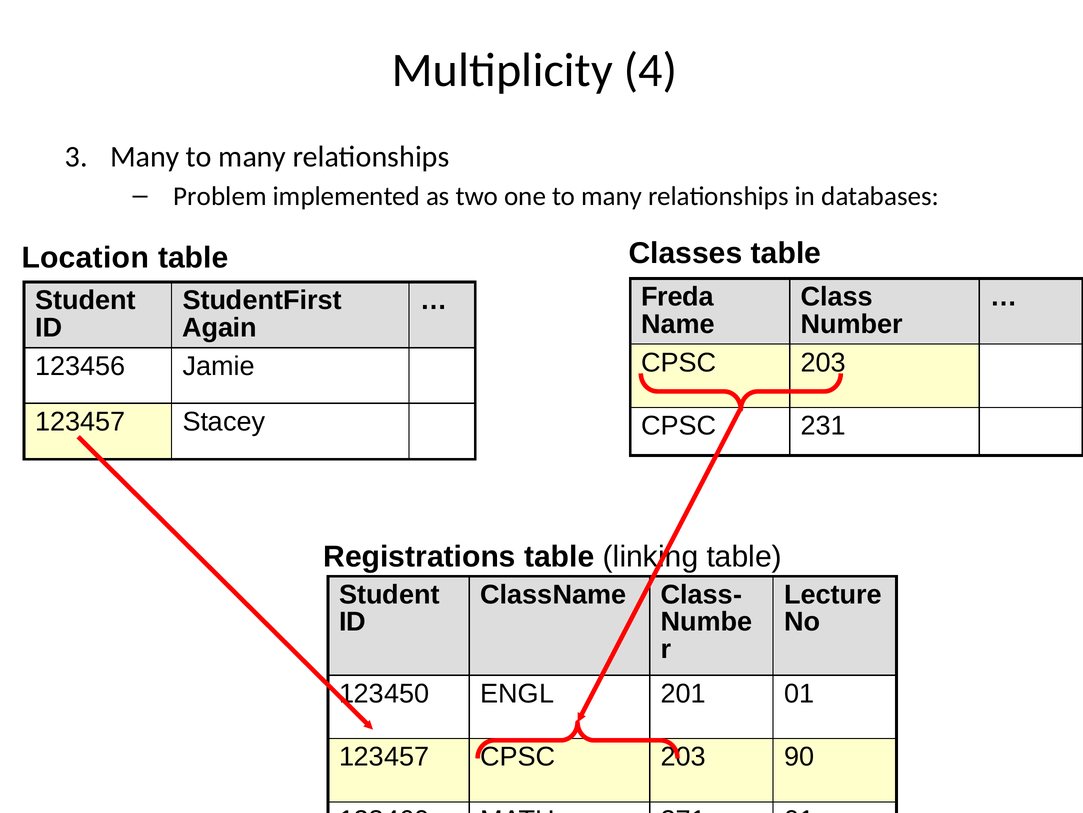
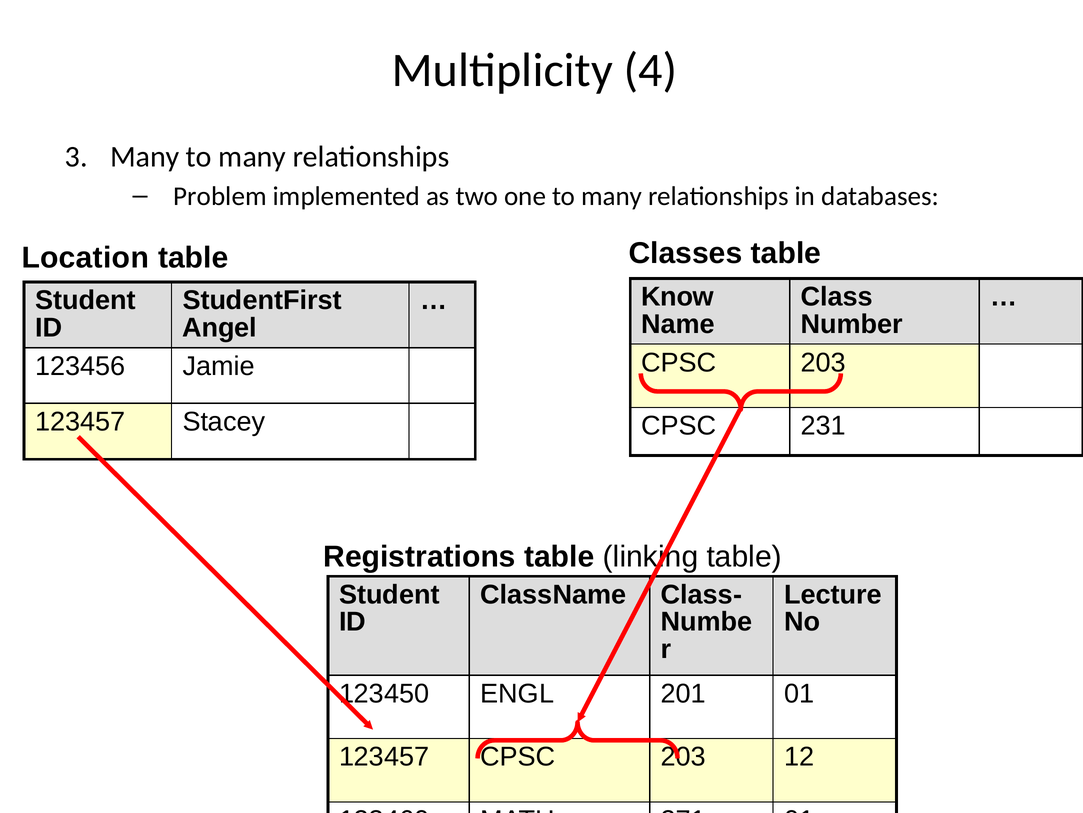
Freda: Freda -> Know
Again: Again -> Angel
90: 90 -> 12
